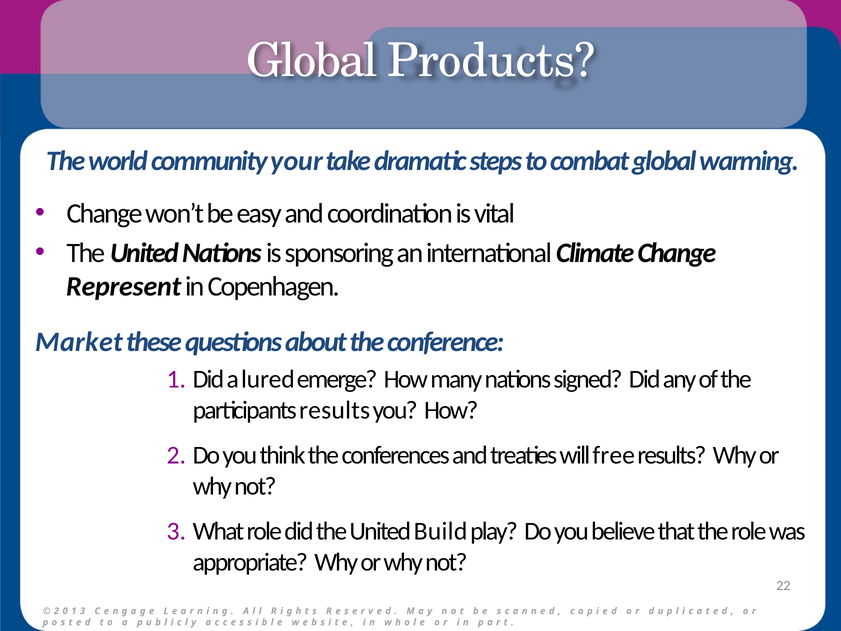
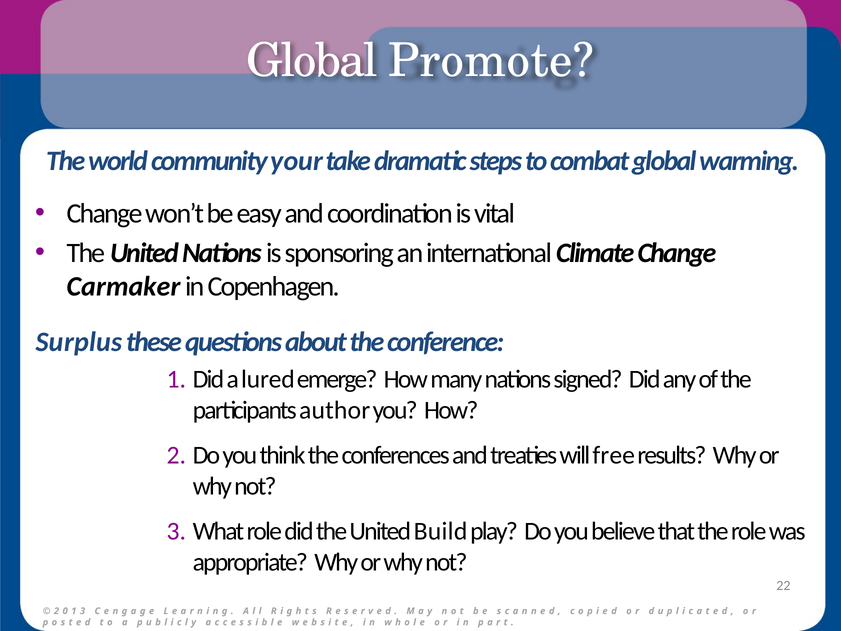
Products: Products -> Promote
Represent: Represent -> Carmaker
Market: Market -> Surplus
participants results: results -> author
